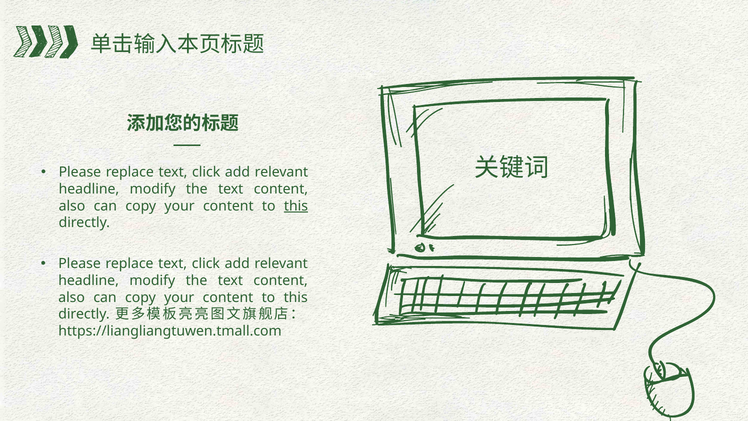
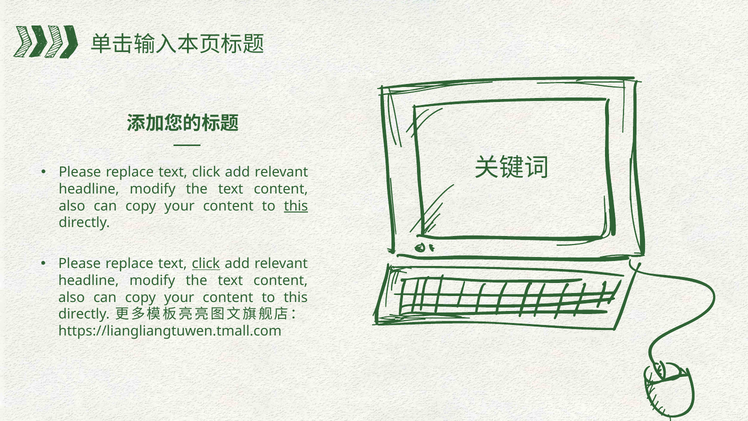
click at (206, 264) underline: none -> present
